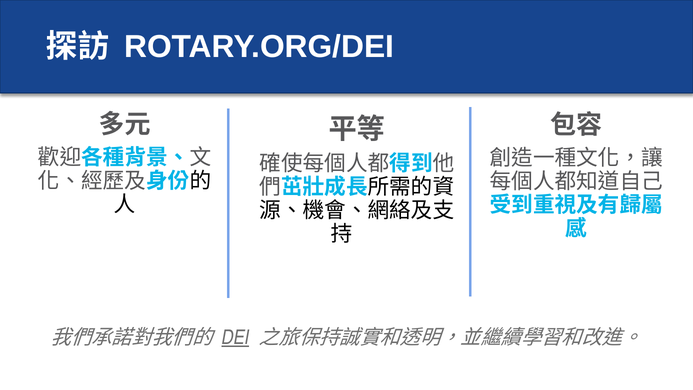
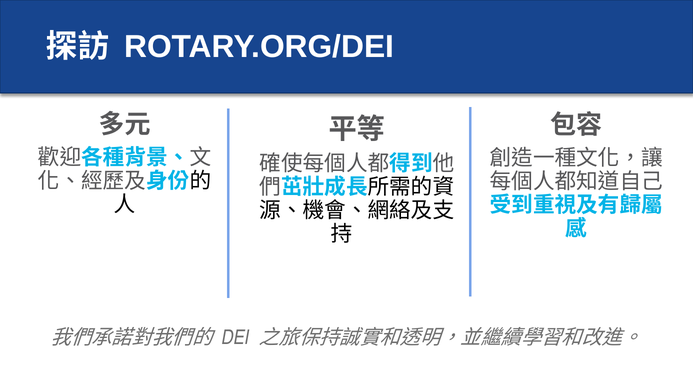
DEI underline: present -> none
